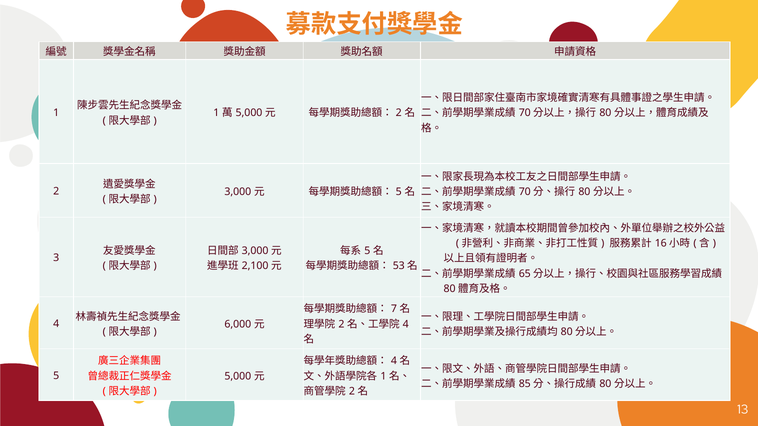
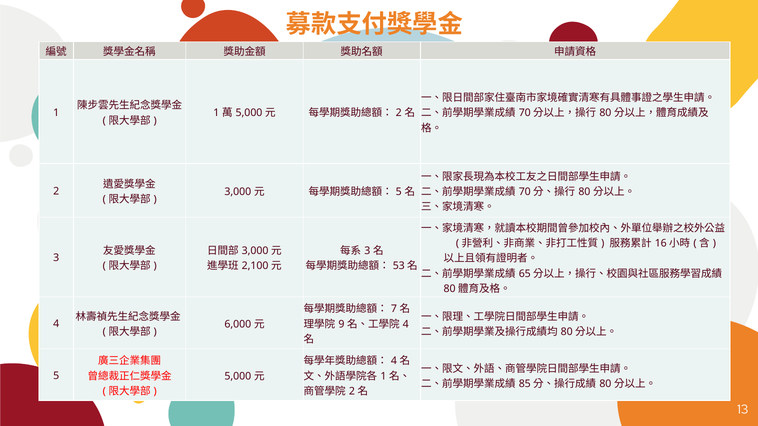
5 at (367, 251): 5 -> 3
2 at (341, 324): 2 -> 9
